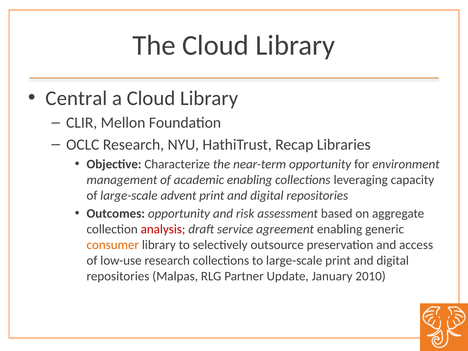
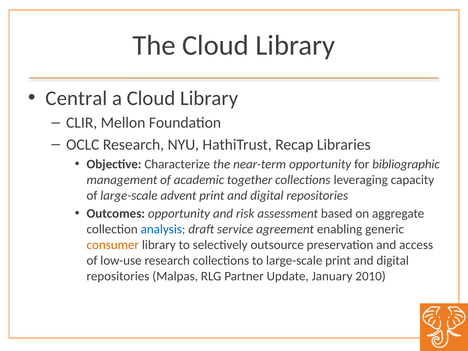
environment: environment -> bibliographic
academic enabling: enabling -> together
analysis colour: red -> blue
